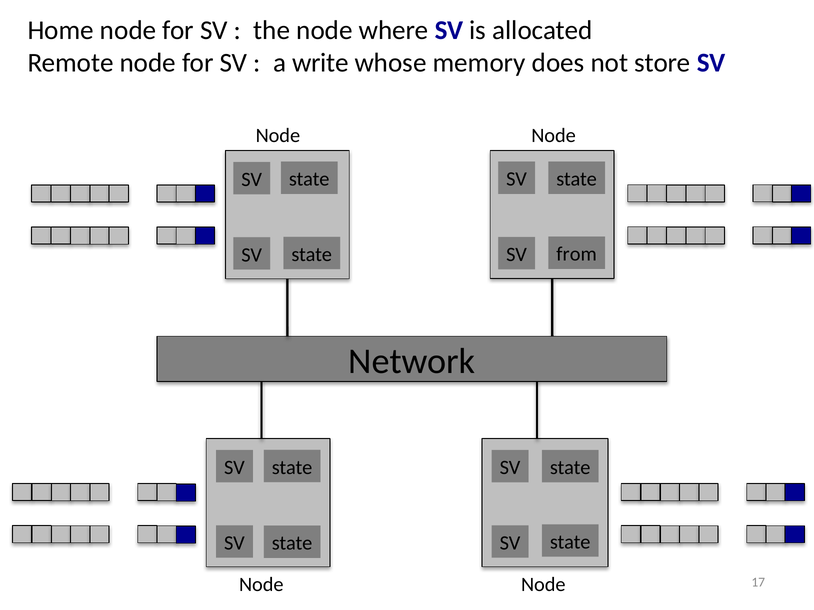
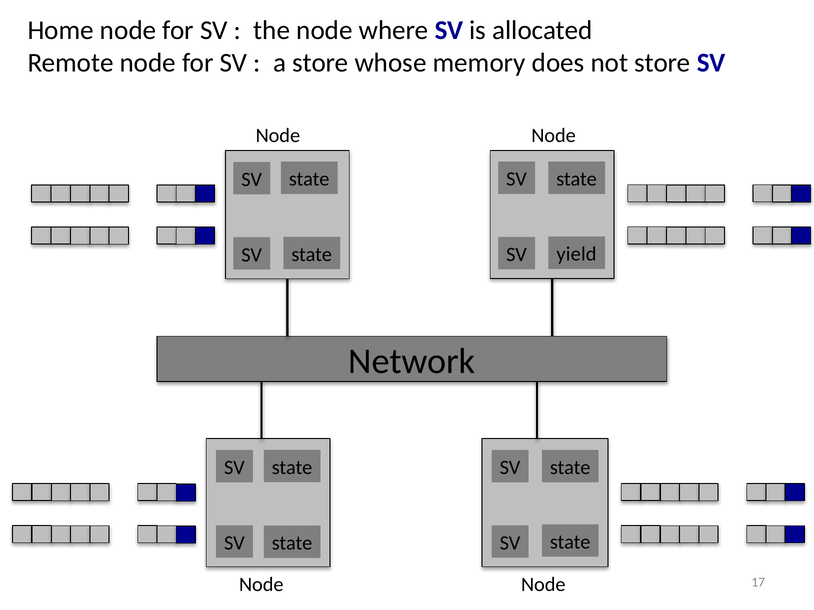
a write: write -> store
from: from -> yield
